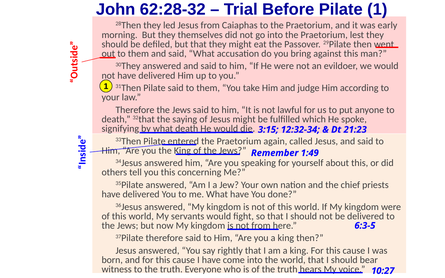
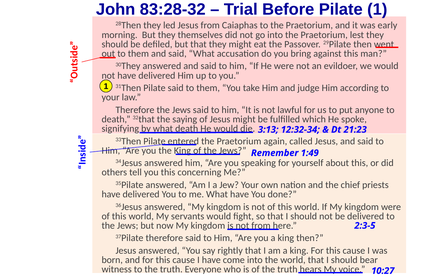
62:28-32: 62:28-32 -> 83:28-32
3:15: 3:15 -> 3:13
6:3-5: 6:3-5 -> 2:3-5
